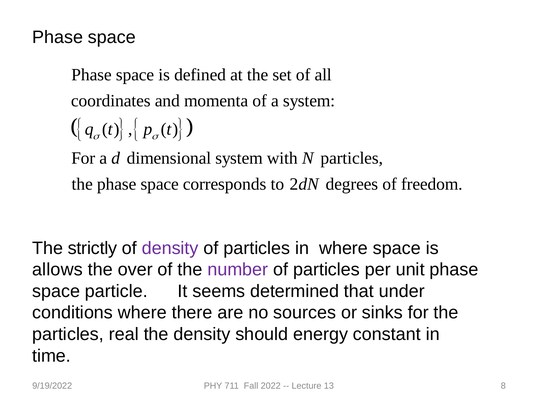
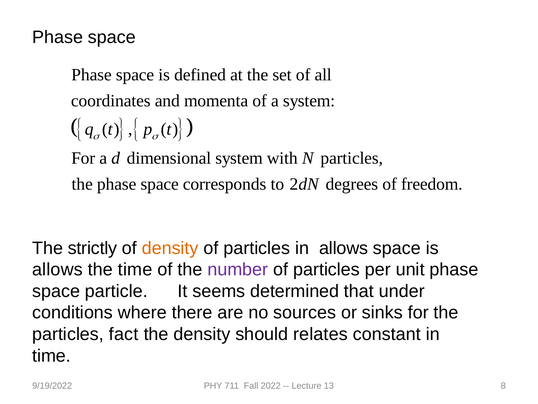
density at (170, 248) colour: purple -> orange
in where: where -> allows
the over: over -> time
real: real -> fact
energy: energy -> relates
